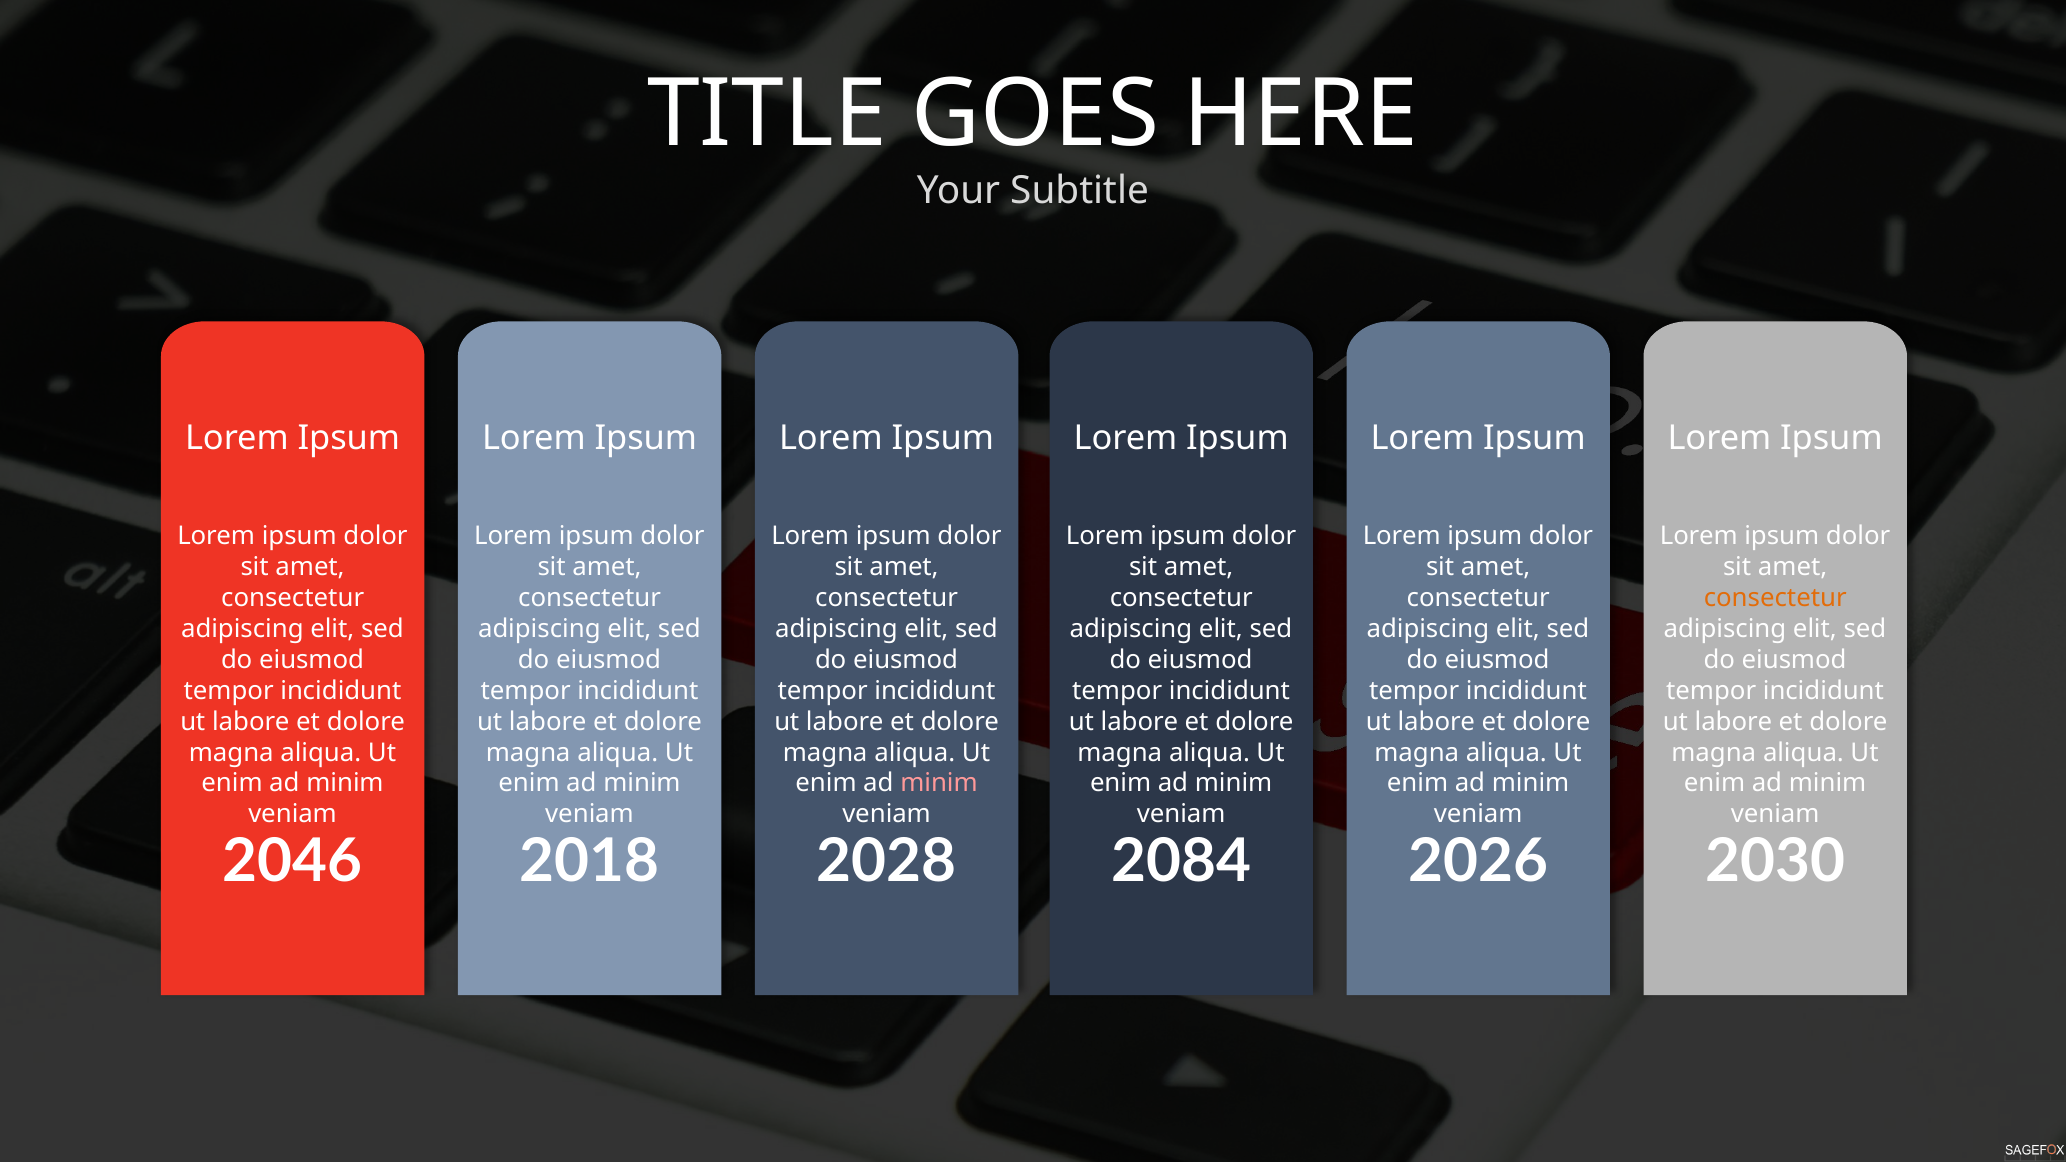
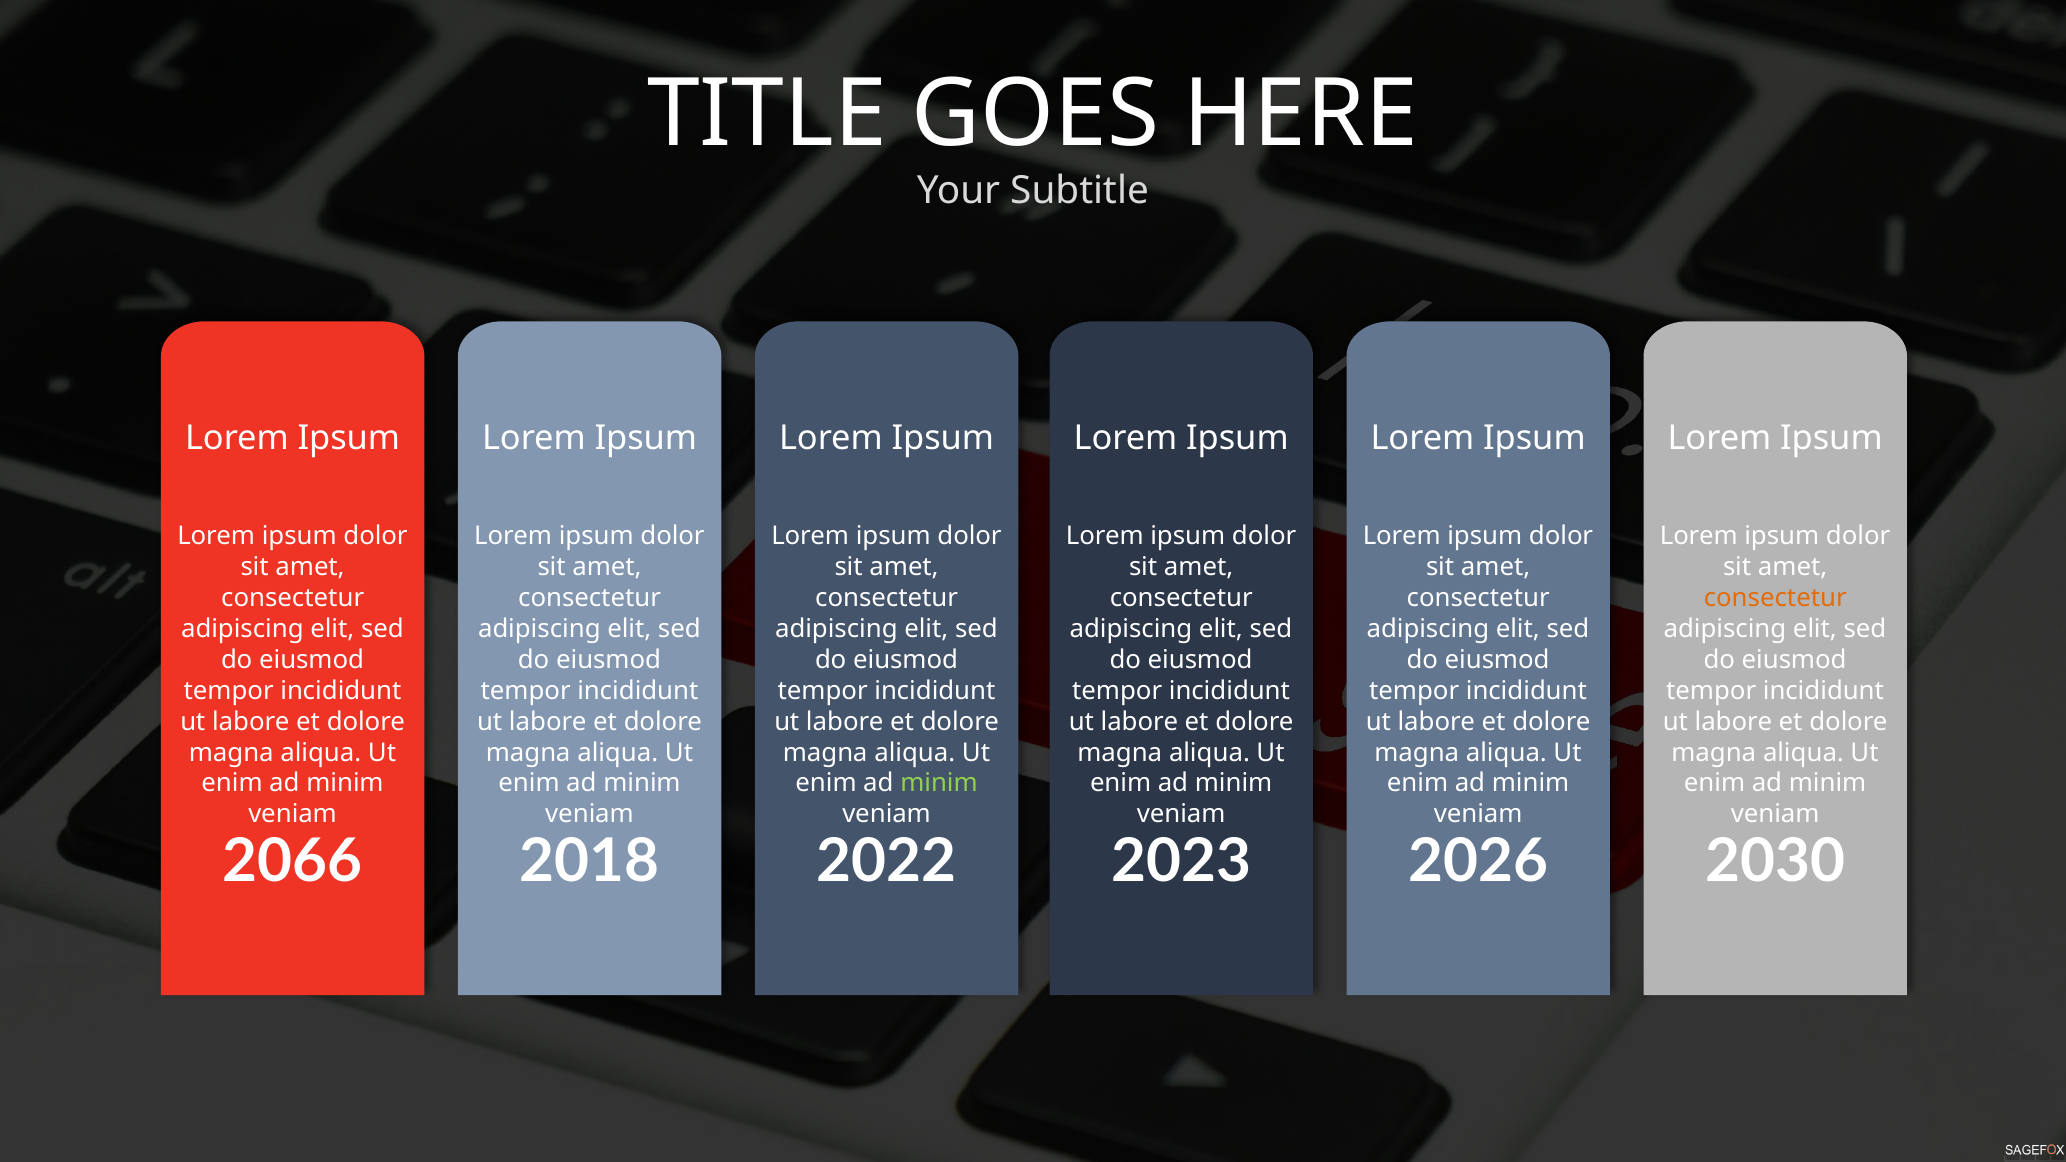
minim at (939, 784) colour: pink -> light green
2046: 2046 -> 2066
2028: 2028 -> 2022
2084: 2084 -> 2023
